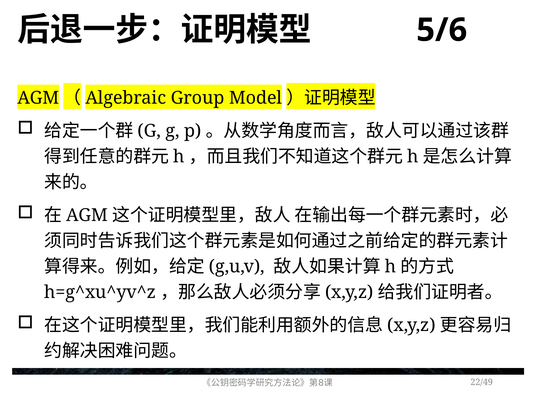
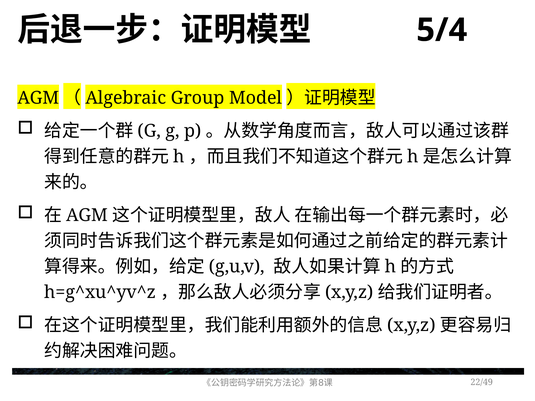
5/6: 5/6 -> 5/4
